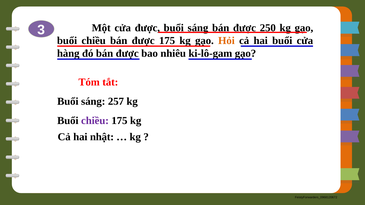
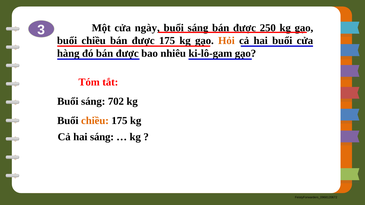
cửa được: được -> ngày
257: 257 -> 702
chiều at (95, 121) colour: purple -> orange
hai nhật: nhật -> sáng
